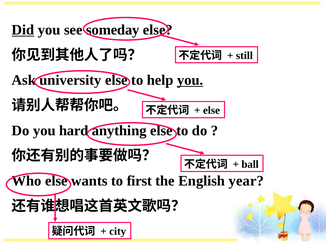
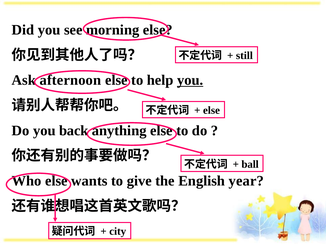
Did underline: present -> none
someday: someday -> morning
university: university -> afternoon
hard: hard -> back
first: first -> give
